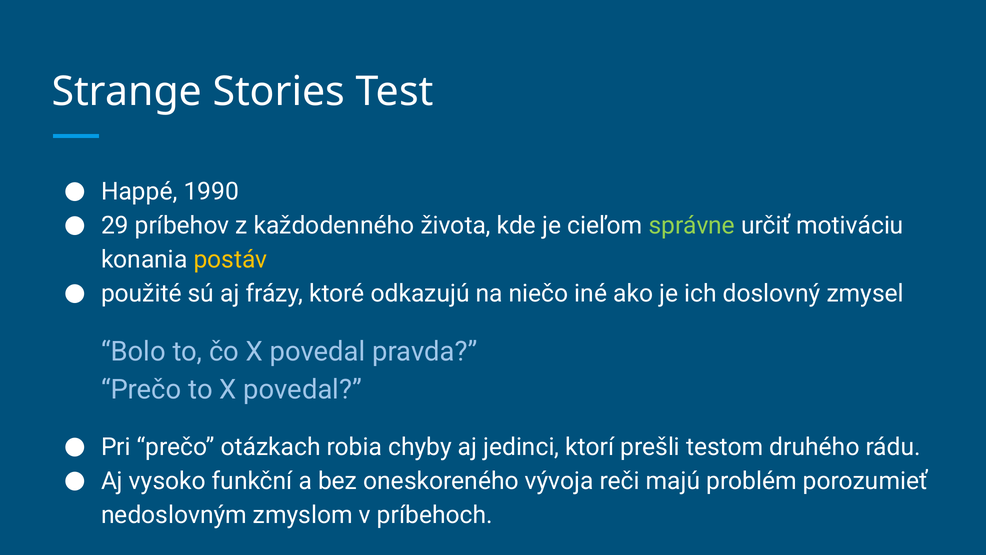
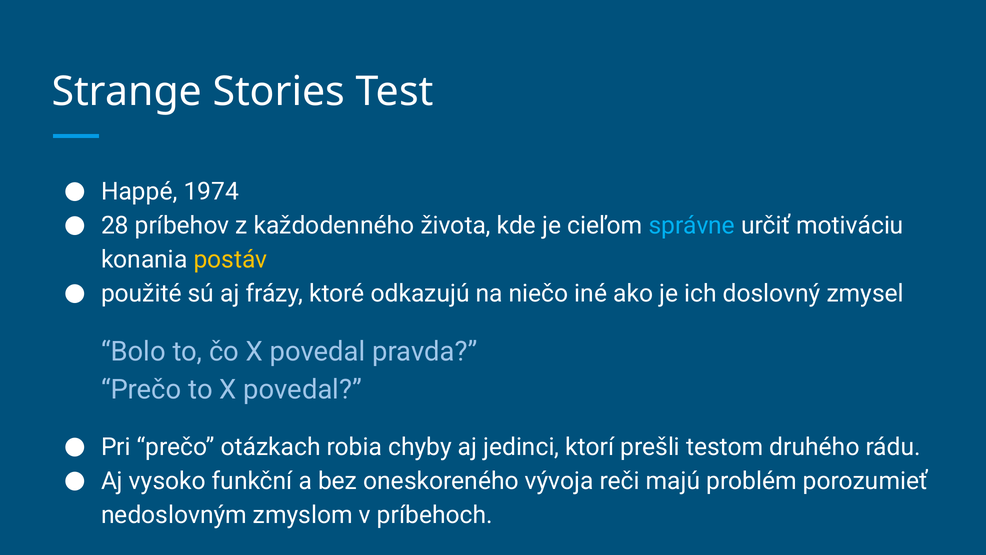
1990: 1990 -> 1974
29: 29 -> 28
správne colour: light green -> light blue
